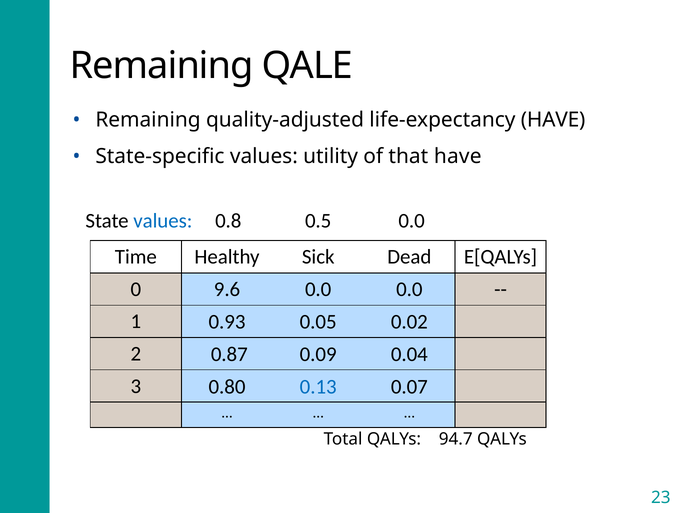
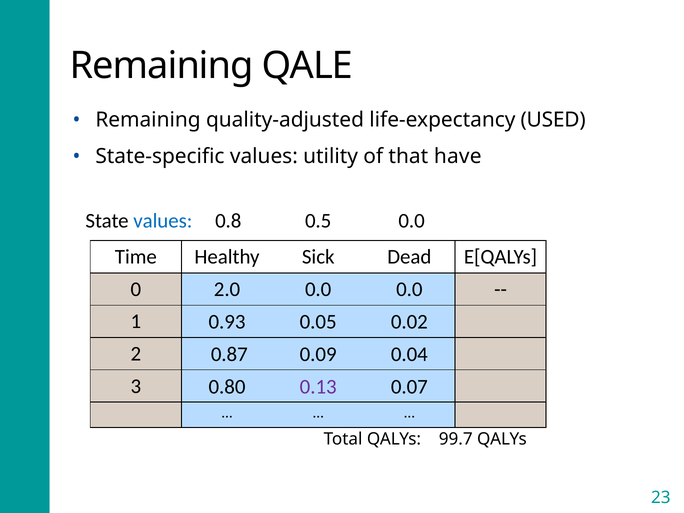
life-expectancy HAVE: HAVE -> USED
9.6: 9.6 -> 2.0
0.13 colour: blue -> purple
94.7: 94.7 -> 99.7
